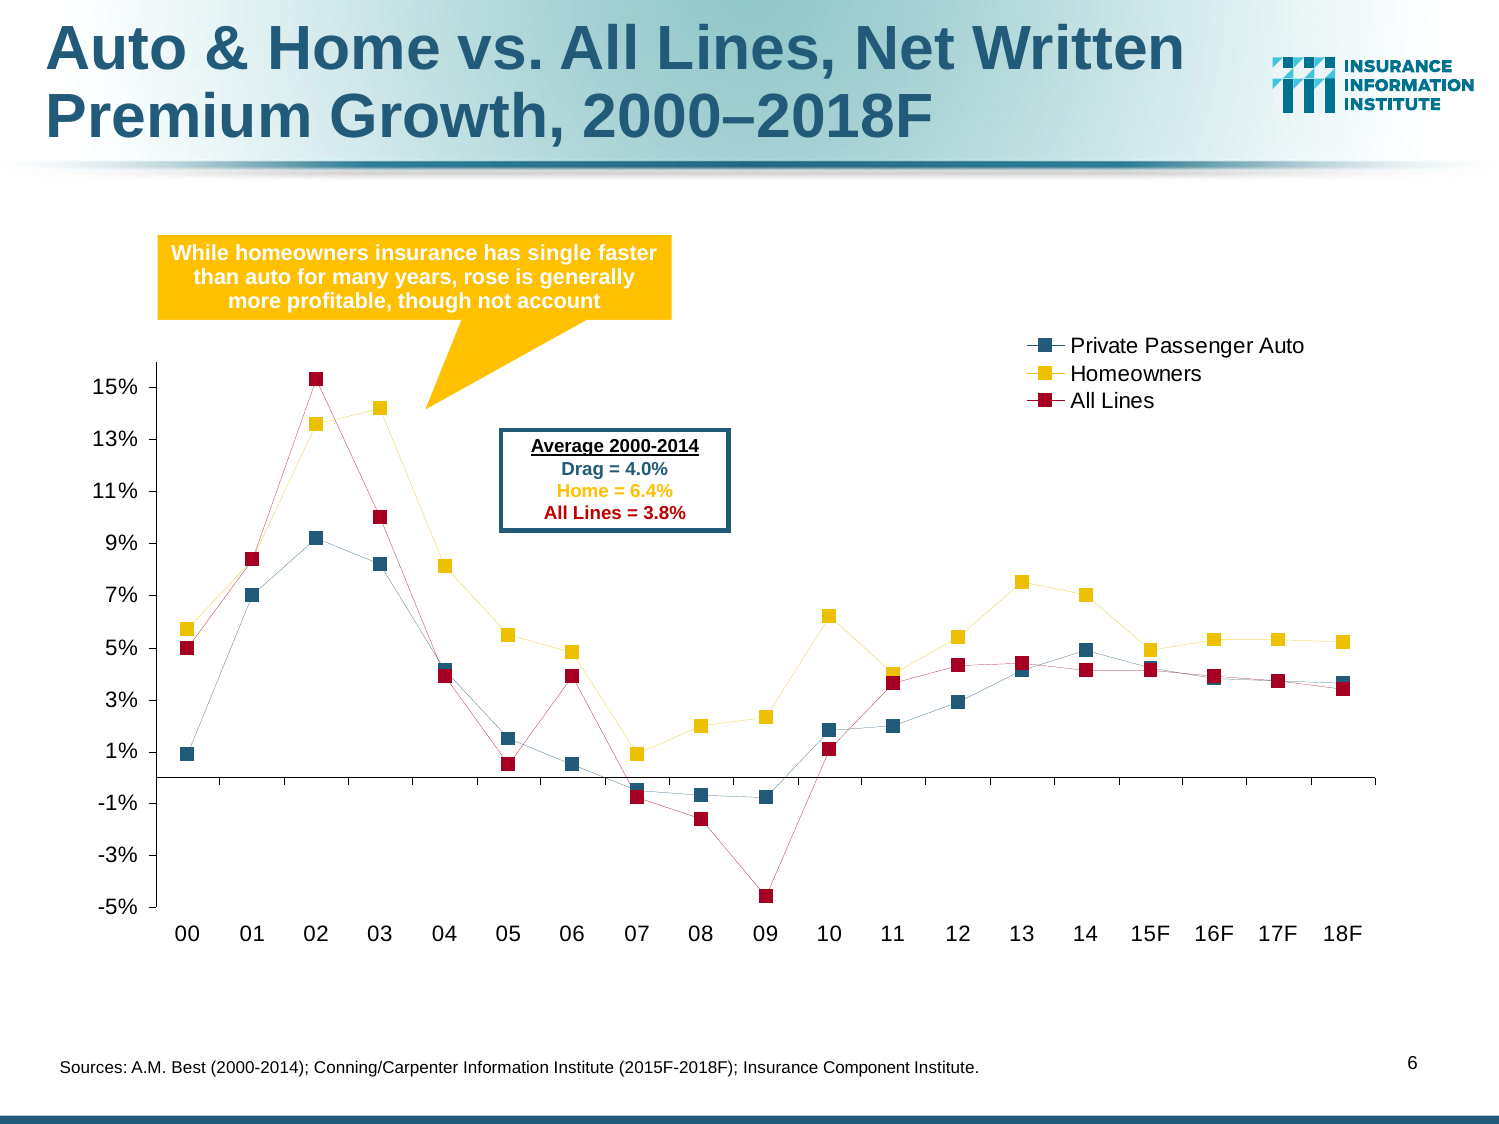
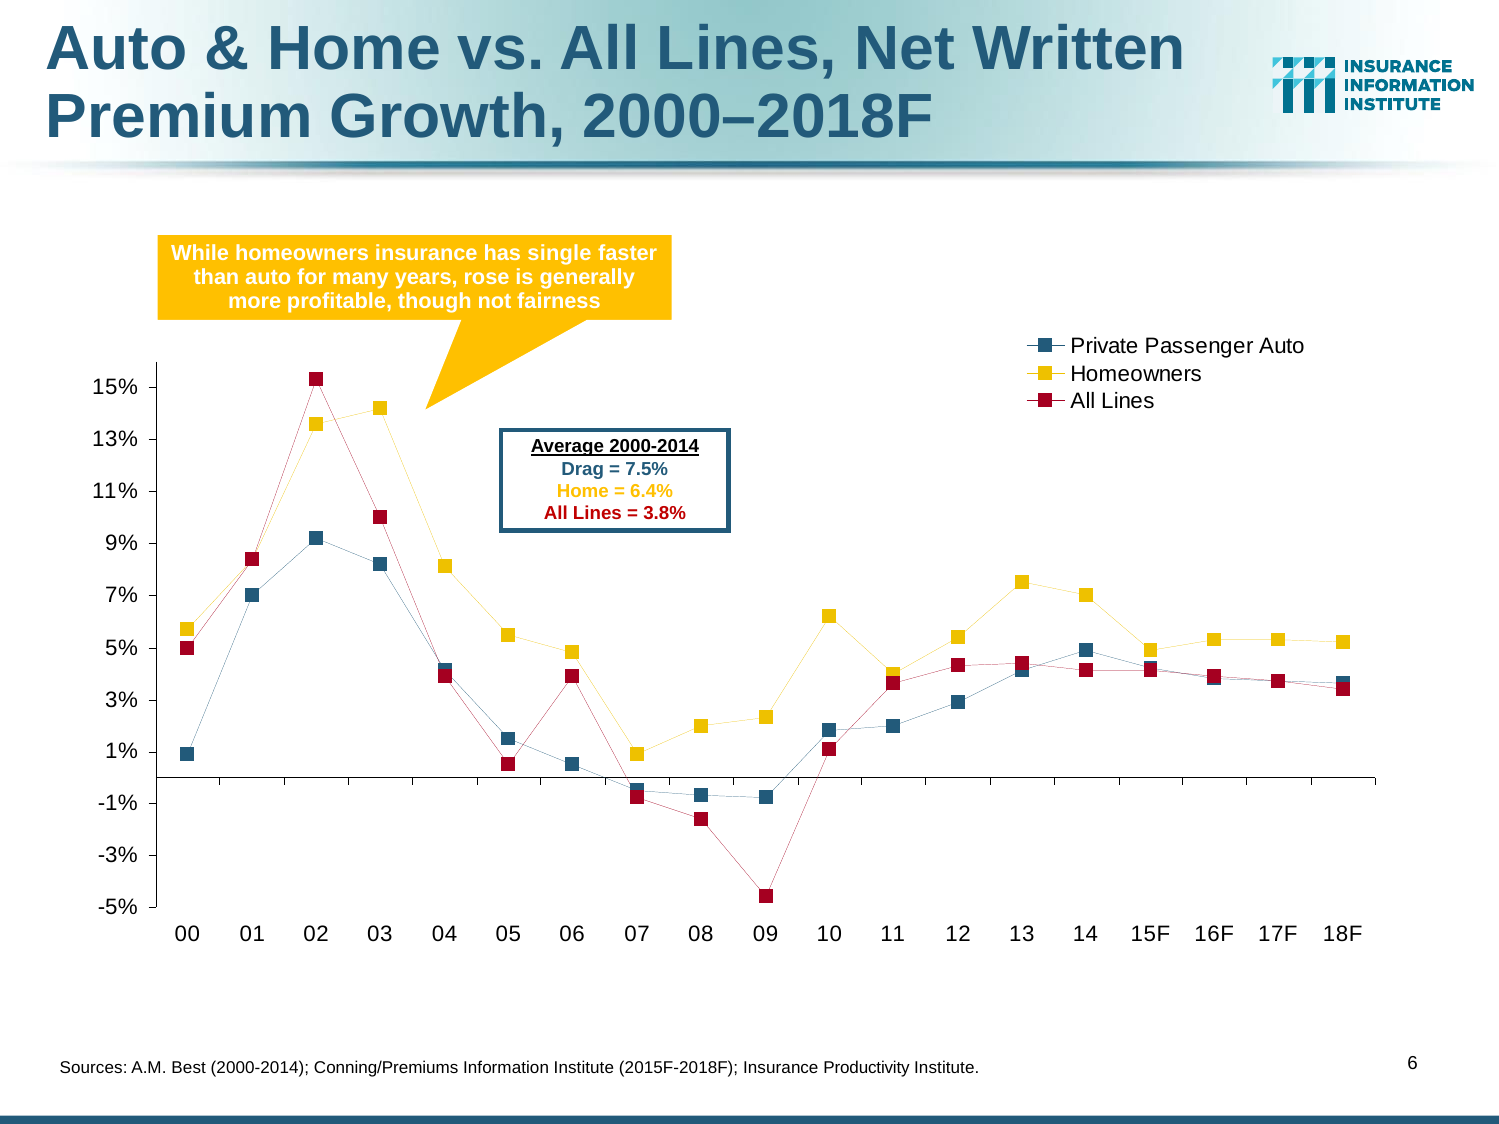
account: account -> fairness
4.0%: 4.0% -> 7.5%
Conning/Carpenter: Conning/Carpenter -> Conning/Premiums
Component: Component -> Productivity
